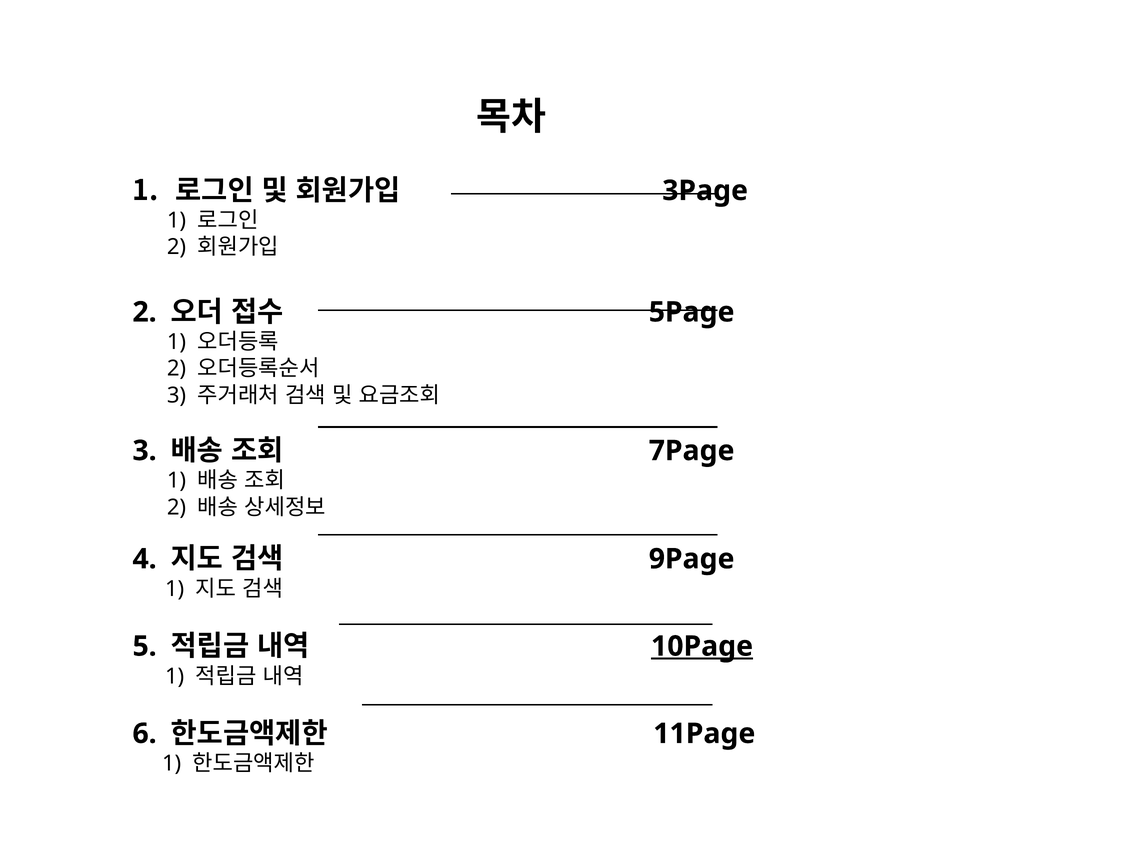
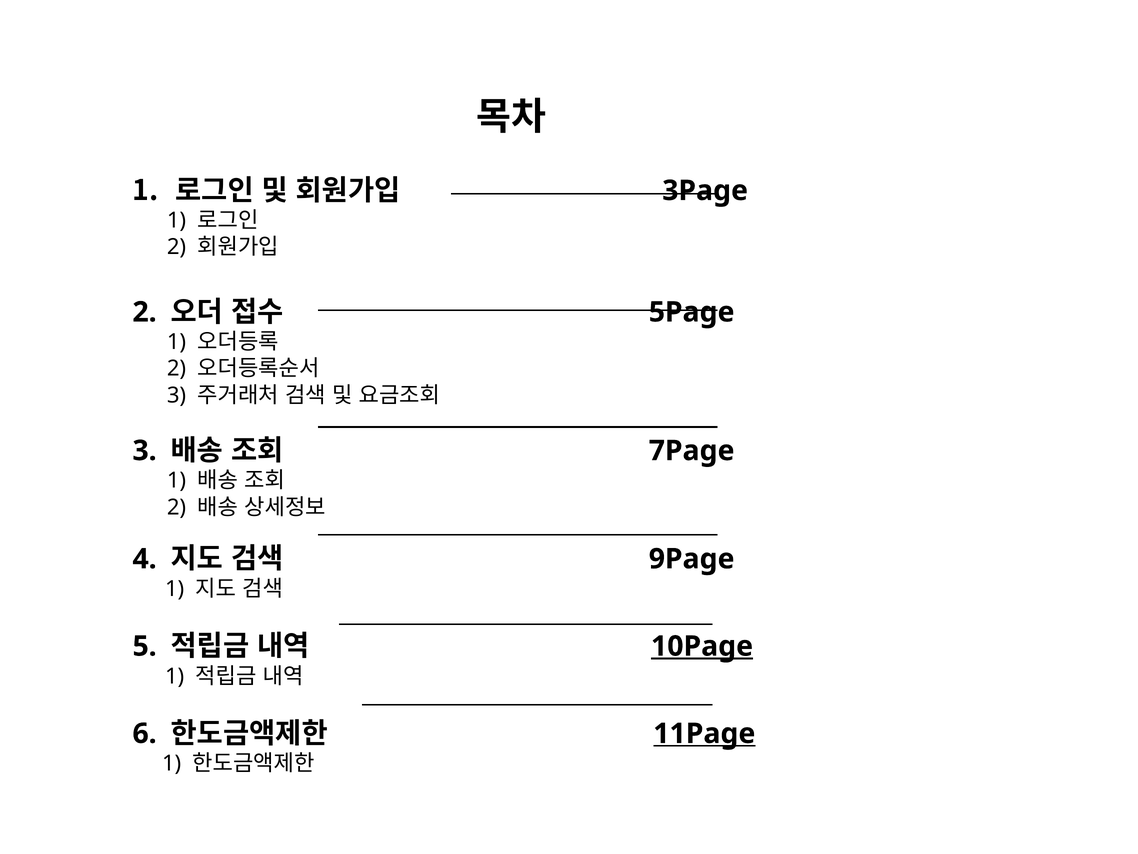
11Page underline: none -> present
